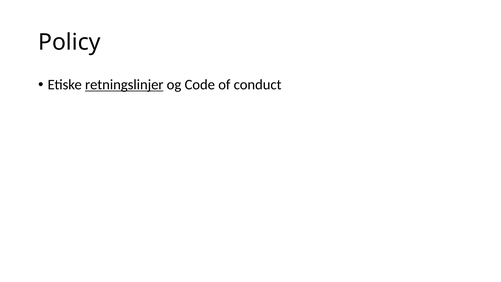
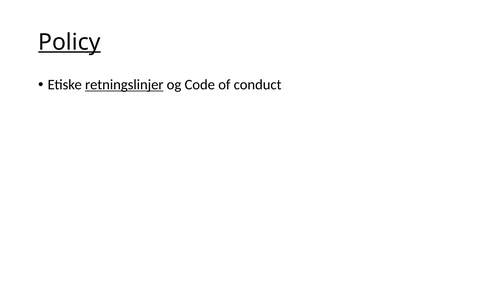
Policy underline: none -> present
